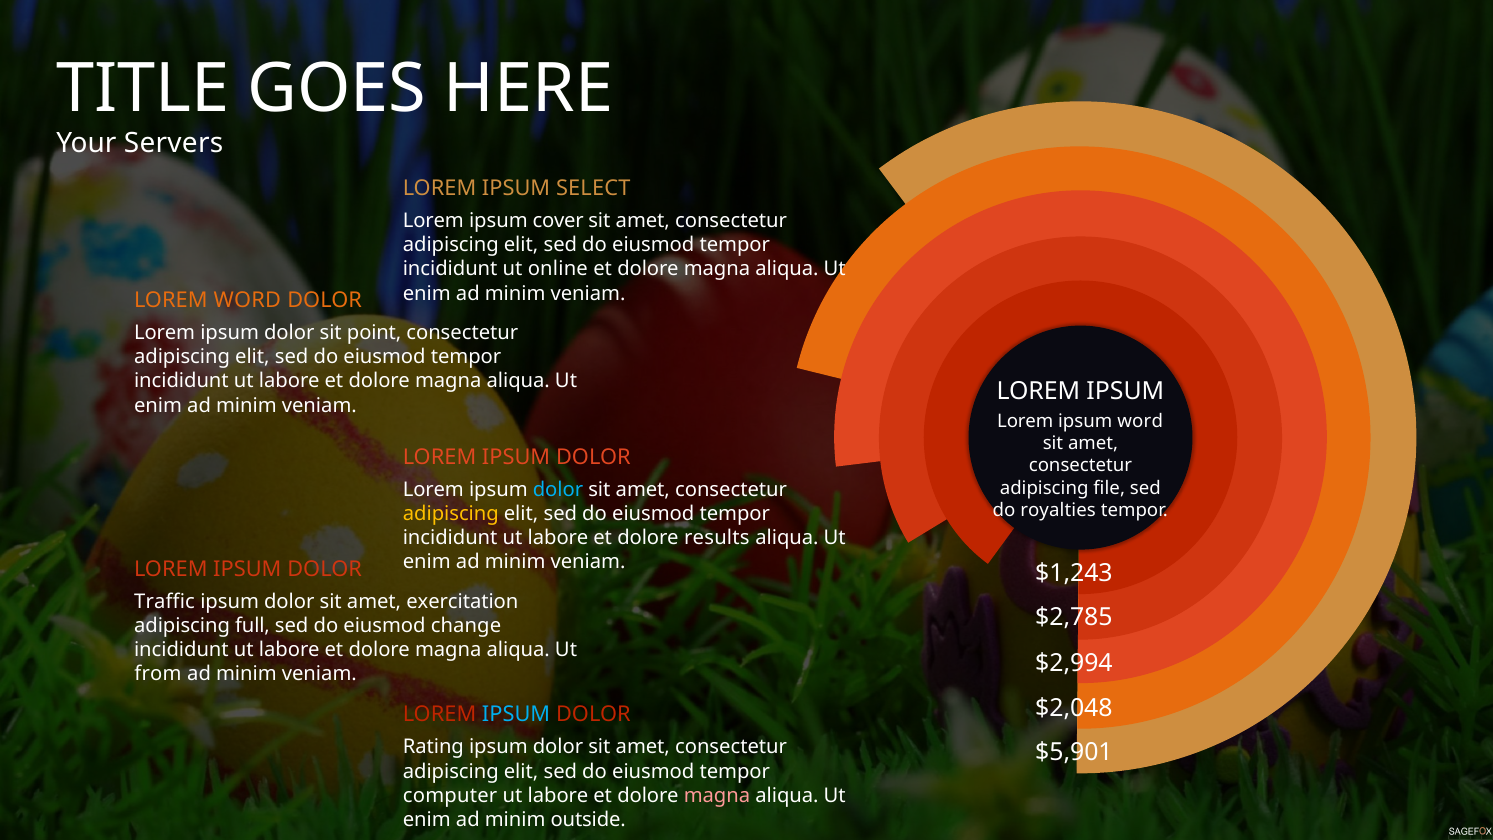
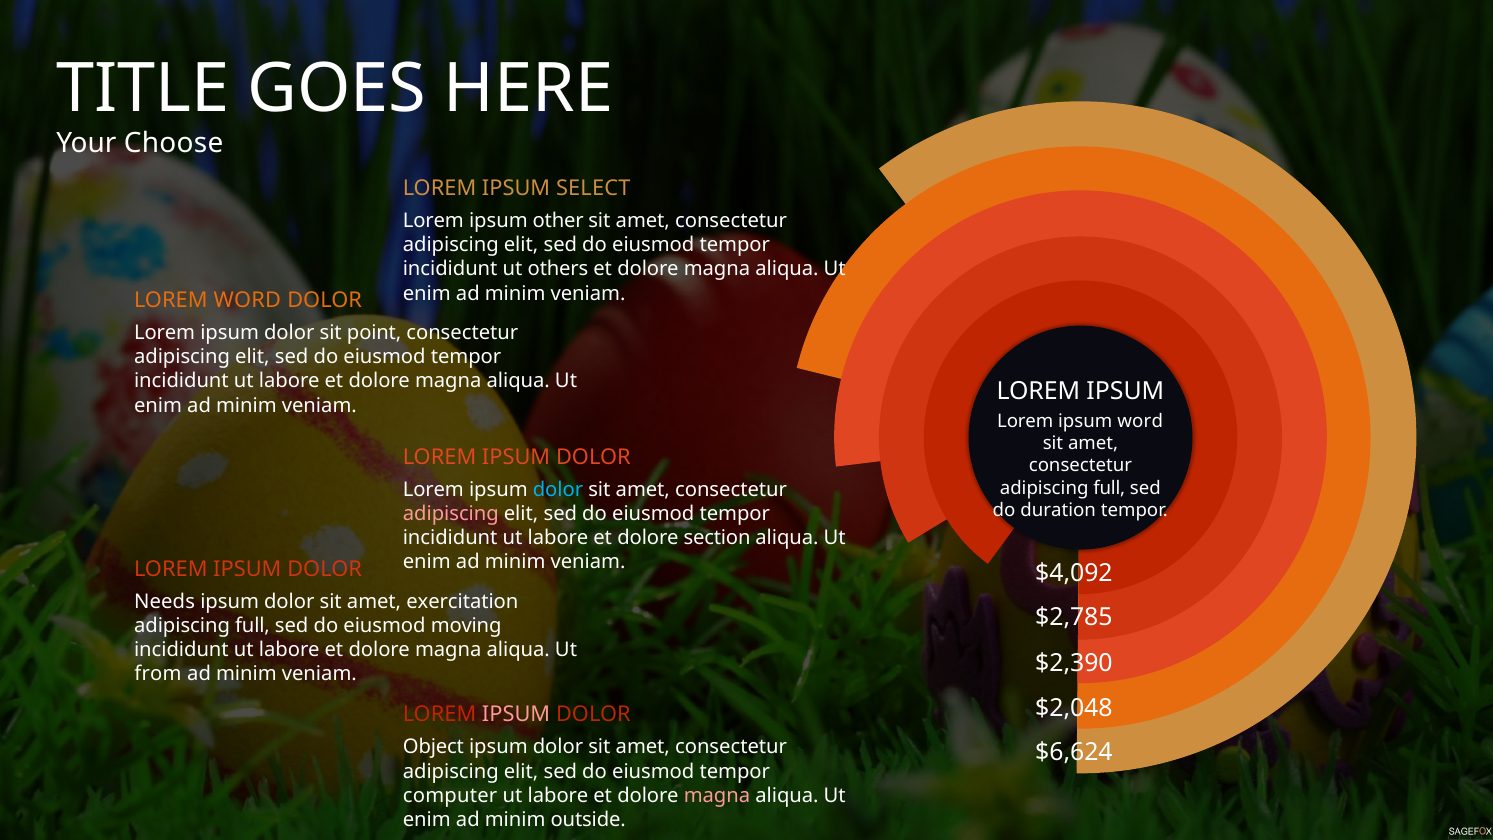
Servers: Servers -> Choose
cover: cover -> other
online: online -> others
file at (1109, 488): file -> full
royalties: royalties -> duration
adipiscing at (451, 514) colour: yellow -> pink
results: results -> section
$1,243: $1,243 -> $4,092
Traffic: Traffic -> Needs
change: change -> moving
$2,994: $2,994 -> $2,390
IPSUM at (516, 714) colour: light blue -> pink
Rating: Rating -> Object
$5,901: $5,901 -> $6,624
